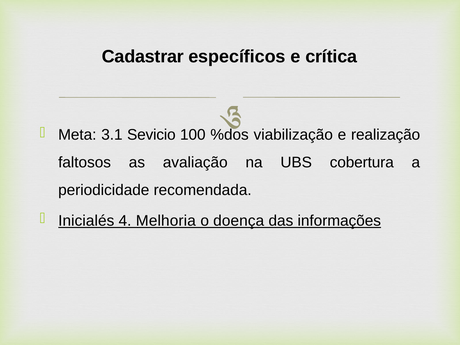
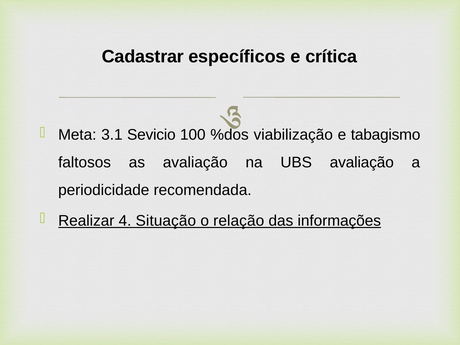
realização: realização -> tabagismo
UBS cobertura: cobertura -> avaliação
Inicialés: Inicialés -> Realizar
Melhoria: Melhoria -> Situação
doença: doença -> relação
